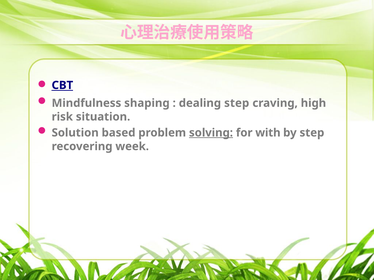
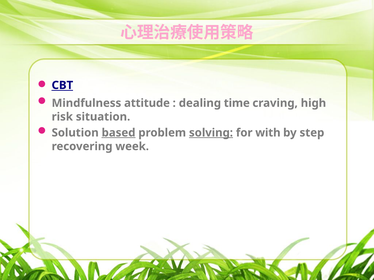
shaping: shaping -> attitude
dealing step: step -> time
based underline: none -> present
